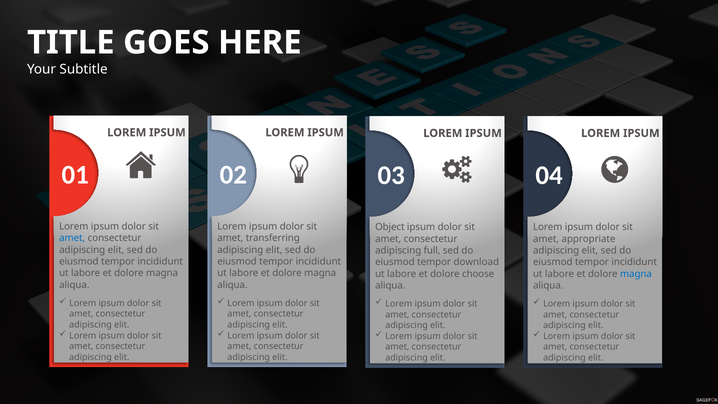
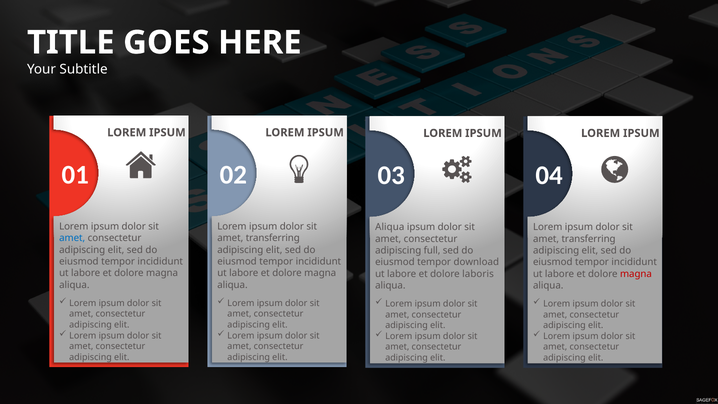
Object at (390, 227): Object -> Aliqua
appropriate at (589, 239): appropriate -> transferring
choose: choose -> laboris
magna at (636, 274) colour: blue -> red
